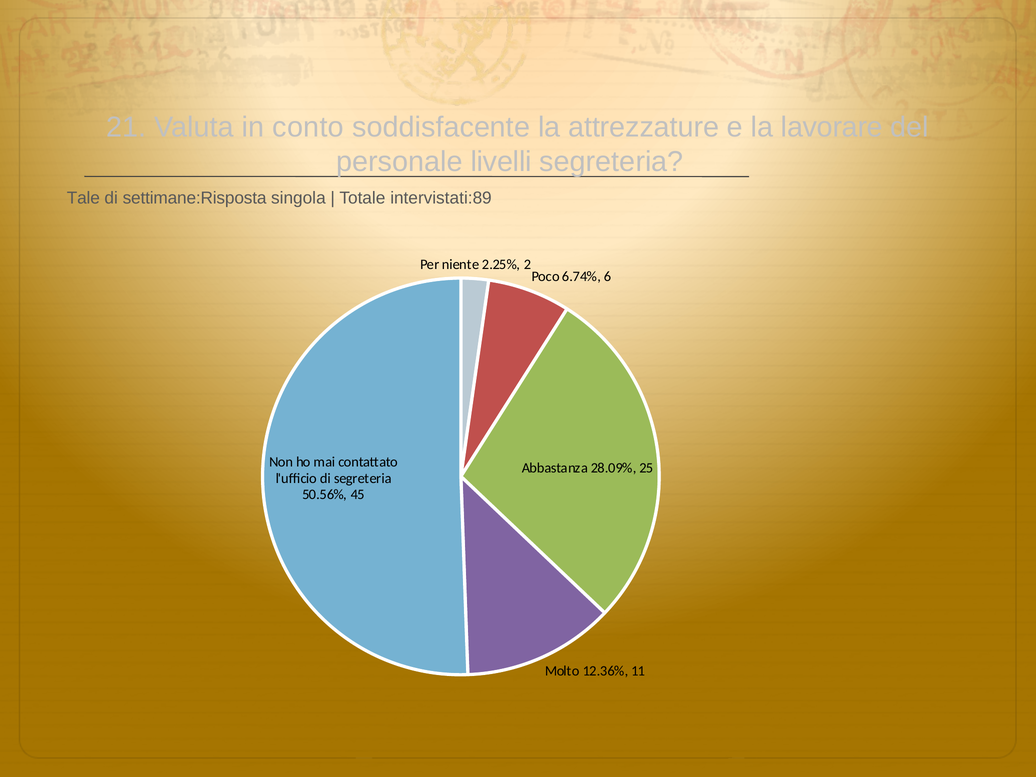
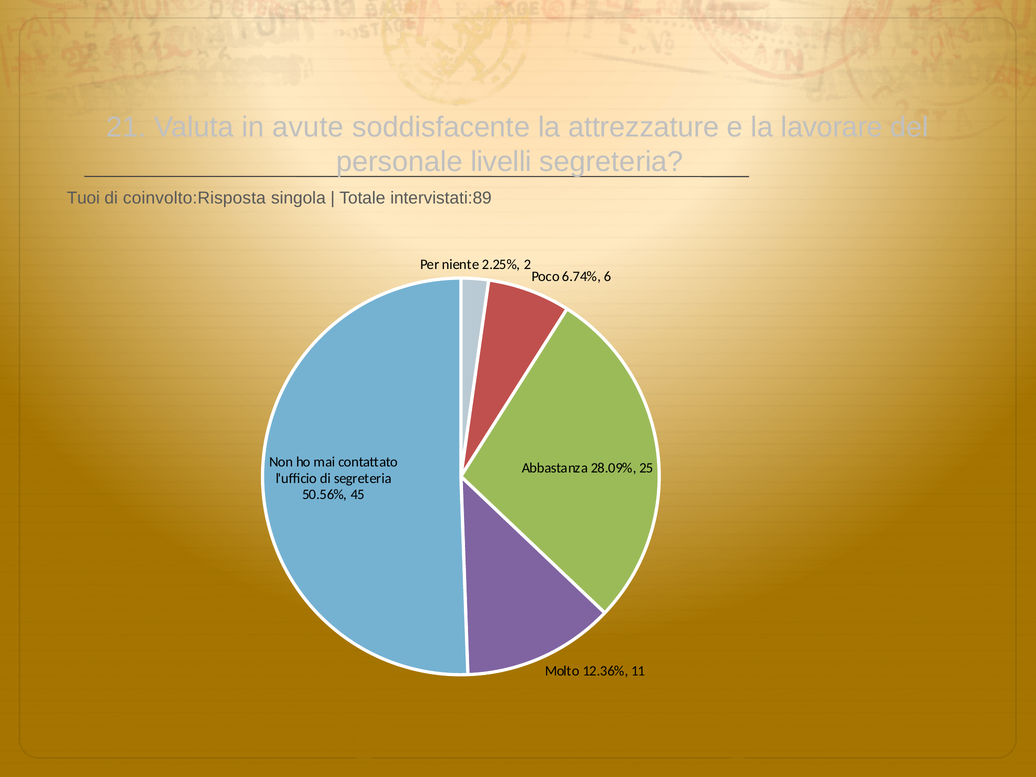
conto: conto -> avute
Tale: Tale -> Tuoi
settimane:Risposta: settimane:Risposta -> coinvolto:Risposta
